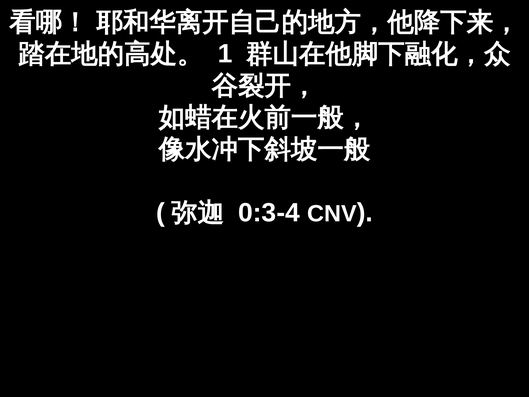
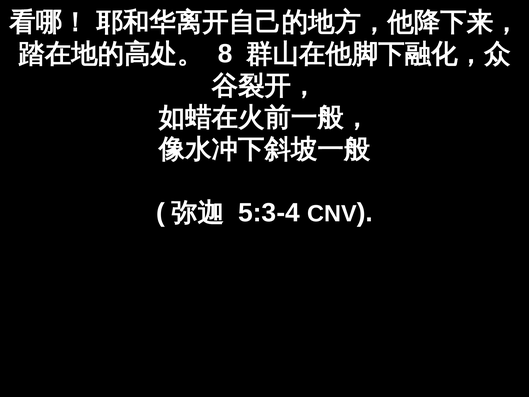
1: 1 -> 8
0:3-4: 0:3-4 -> 5:3-4
